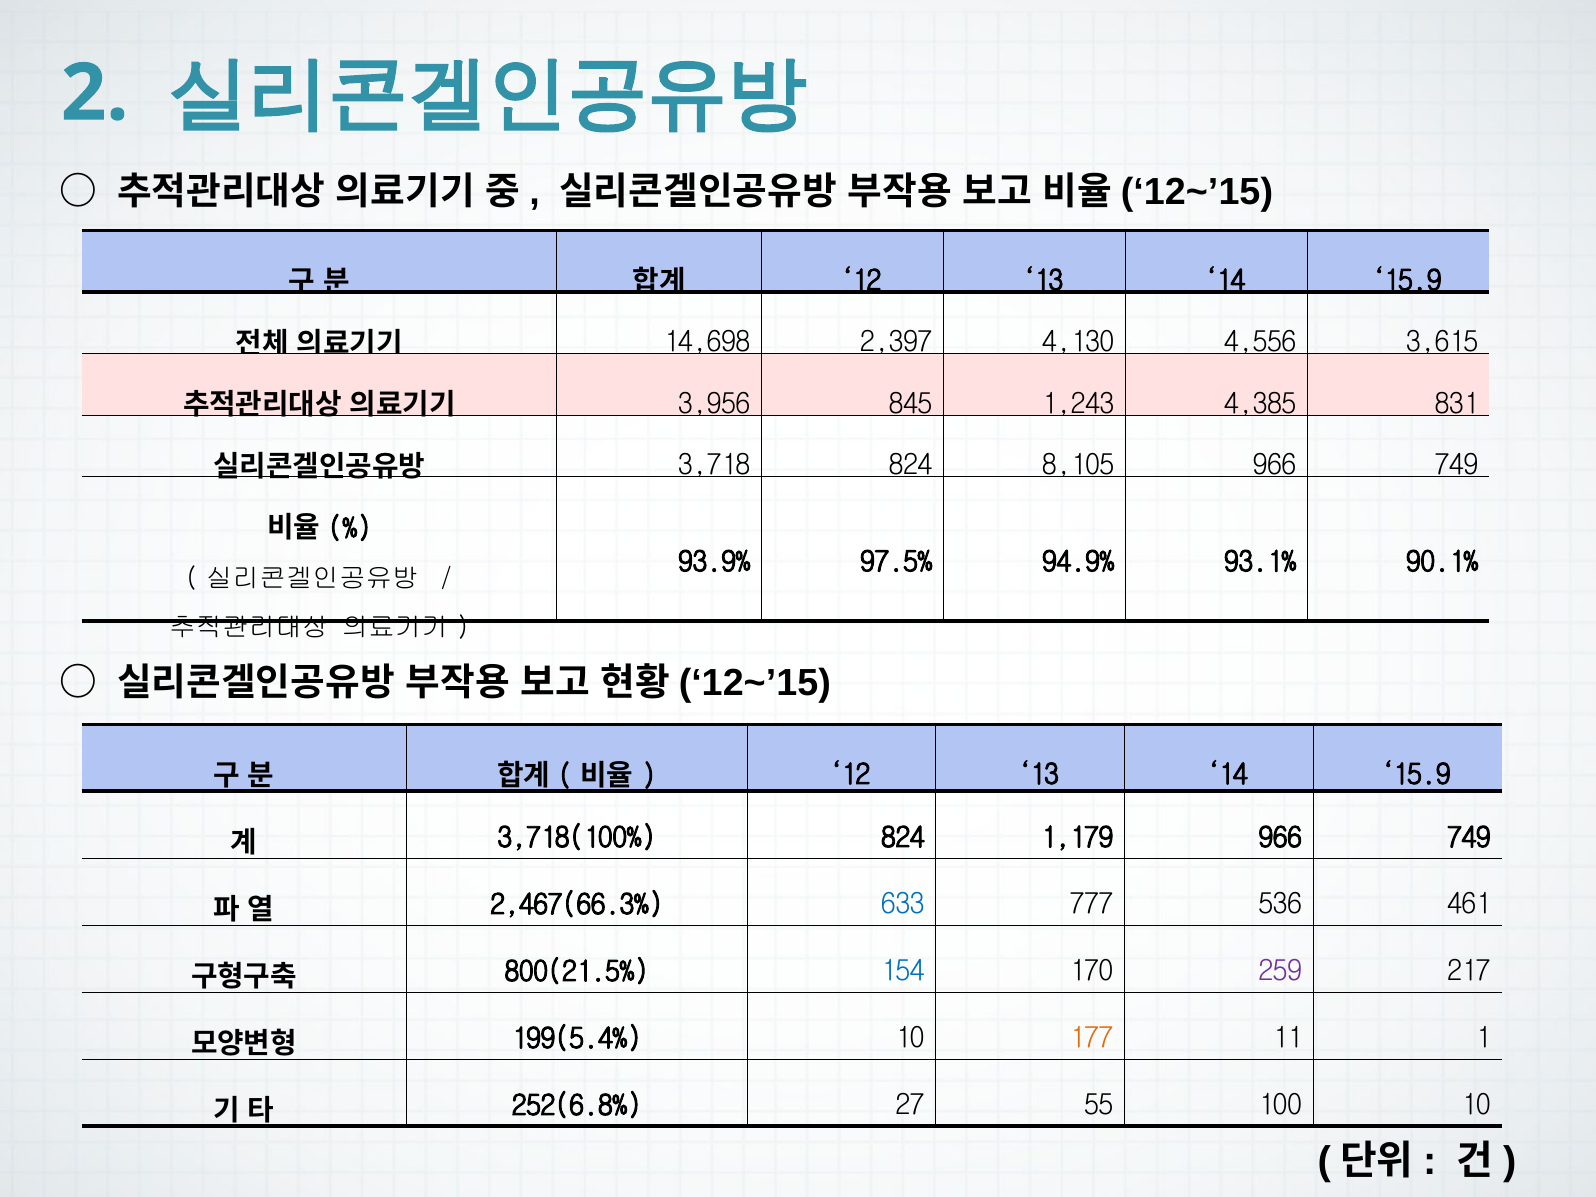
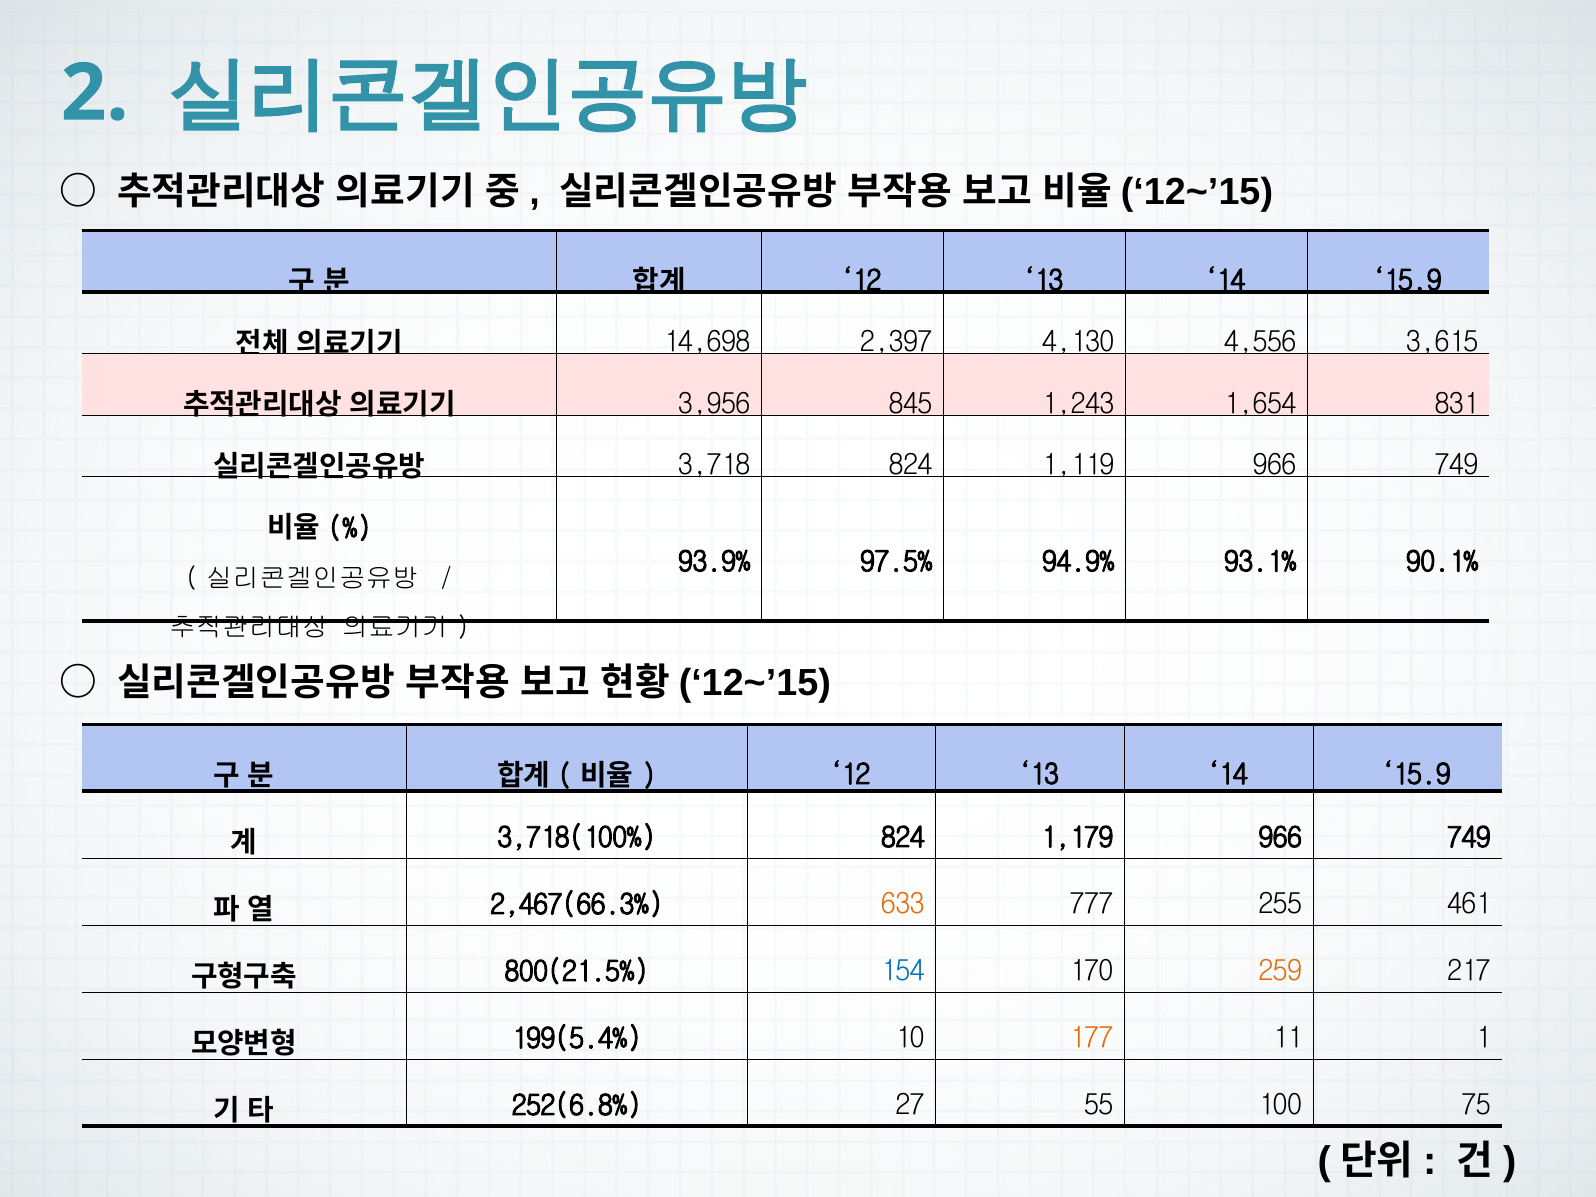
4,385: 4,385 -> 1,654
8,105: 8,105 -> 1,119
633 colour: blue -> orange
536: 536 -> 255
259 colour: purple -> orange
100 10: 10 -> 75
